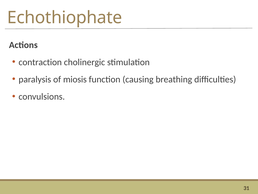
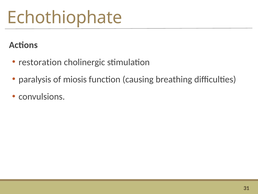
contraction: contraction -> restoration
